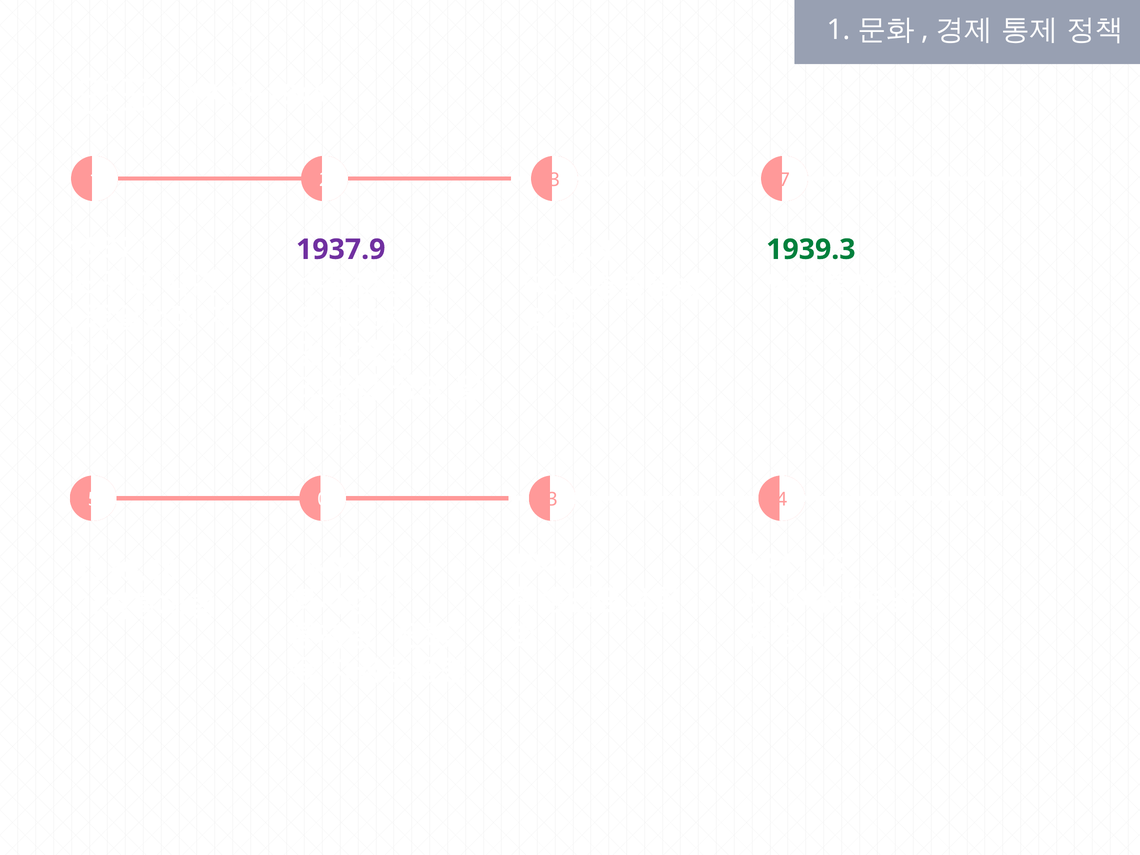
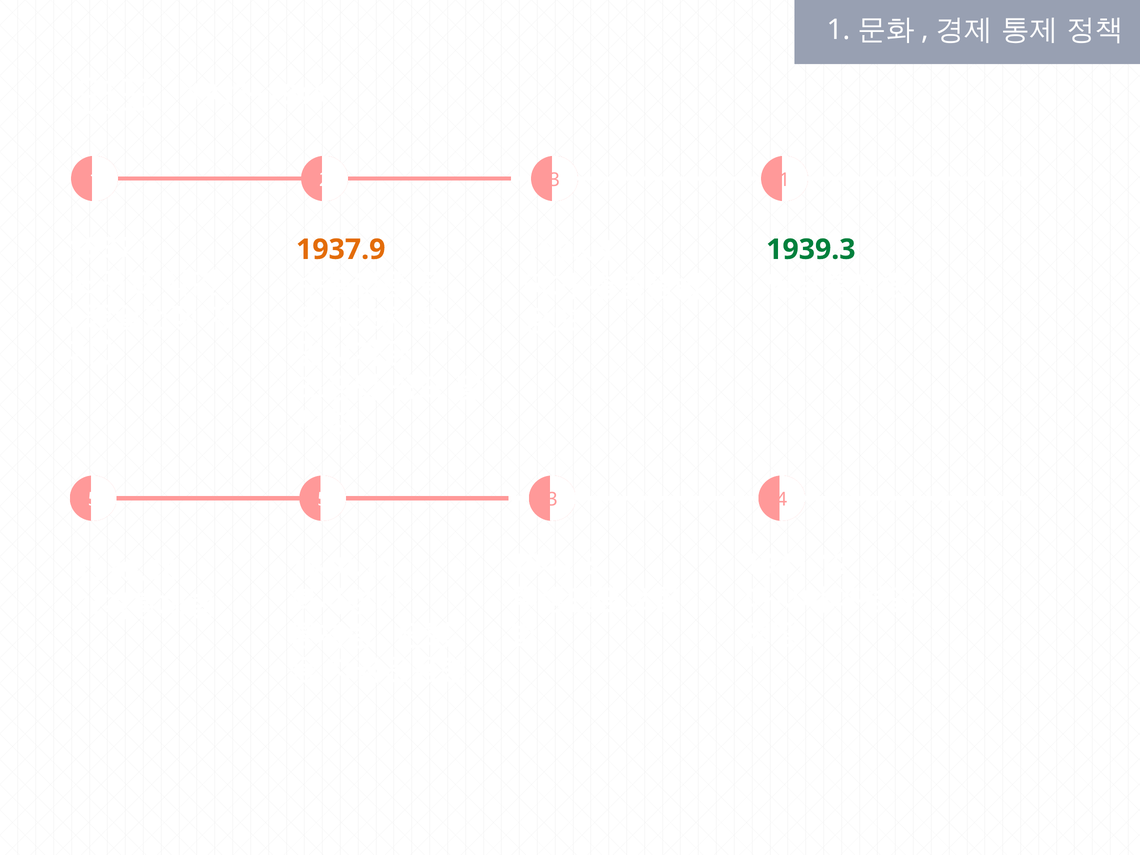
3 7: 7 -> 1
1937.9 colour: purple -> orange
5 0: 0 -> 5
